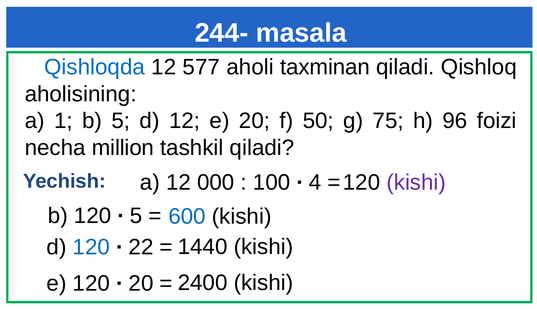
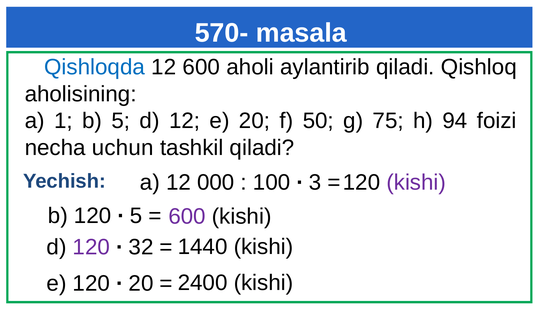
244-: 244- -> 570-
12 577: 577 -> 600
taxminan: taxminan -> aylantirib
96: 96 -> 94
million: million -> uchun
4: 4 -> 3
600 at (187, 217) colour: blue -> purple
120 at (91, 247) colour: blue -> purple
22: 22 -> 32
